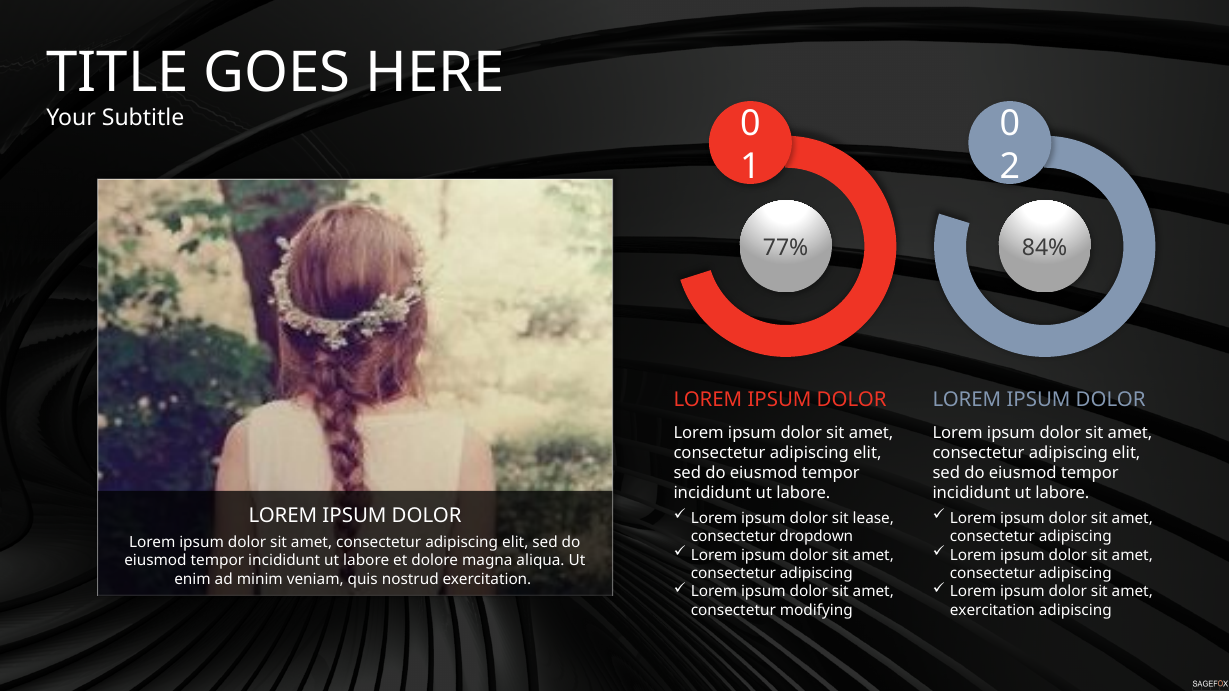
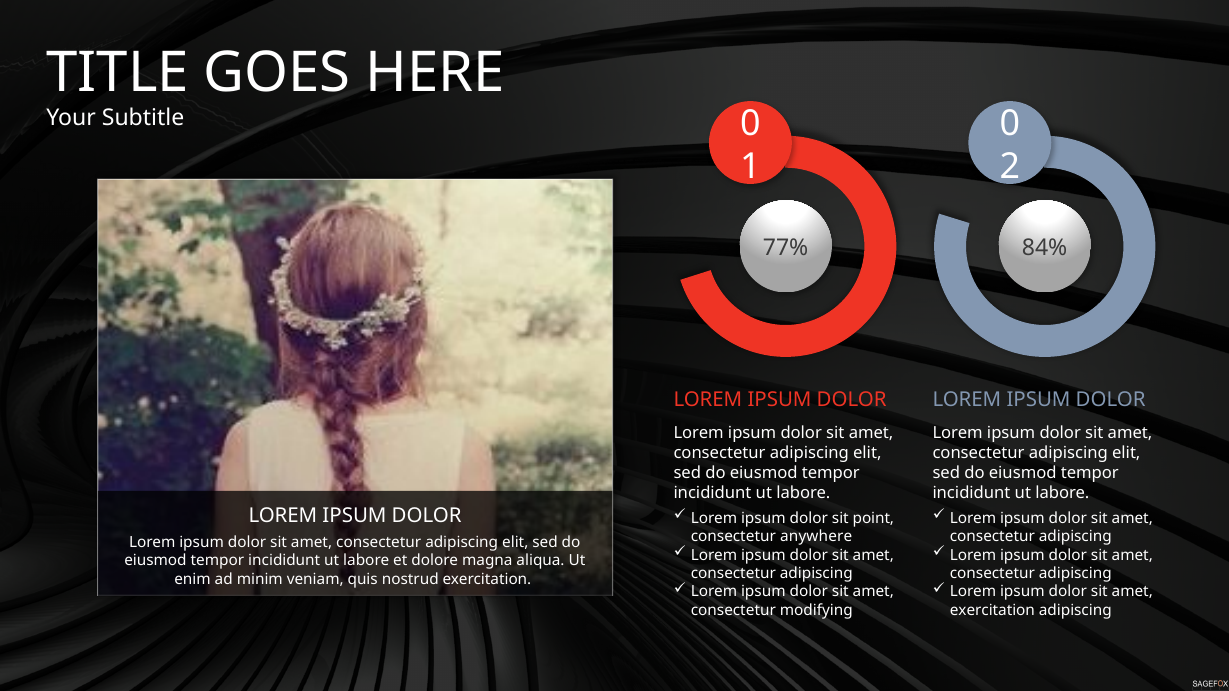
lease: lease -> point
dropdown: dropdown -> anywhere
